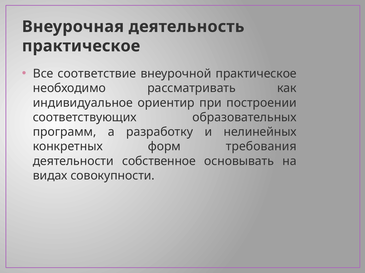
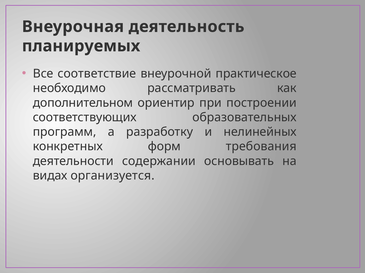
практическое at (81, 46): практическое -> планируемых
индивидуальное: индивидуальное -> дополнительном
собственное: собственное -> содержании
совокупности: совокупности -> организуется
